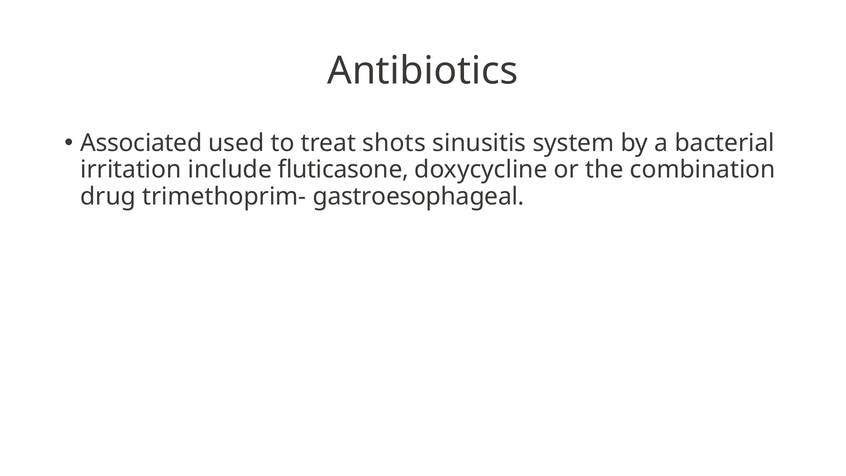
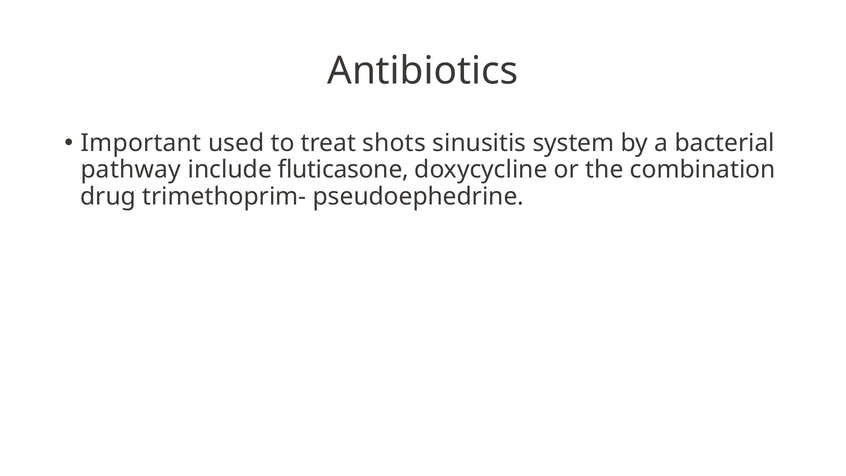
Associated: Associated -> Important
irritation: irritation -> pathway
gastroesophageal: gastroesophageal -> pseudoephedrine
